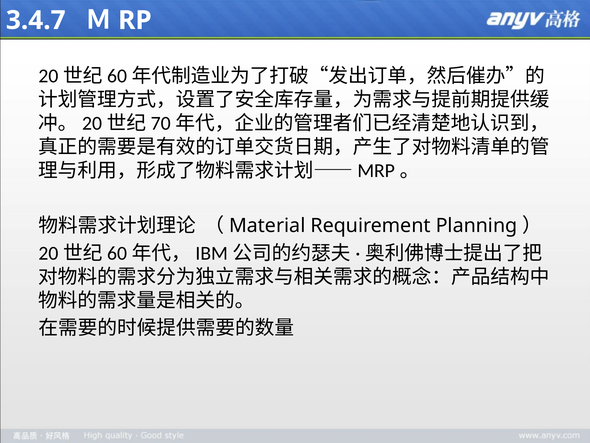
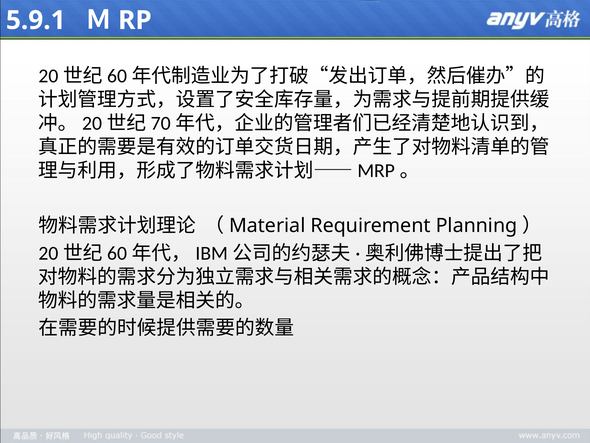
3.4.7: 3.4.7 -> 5.9.1
